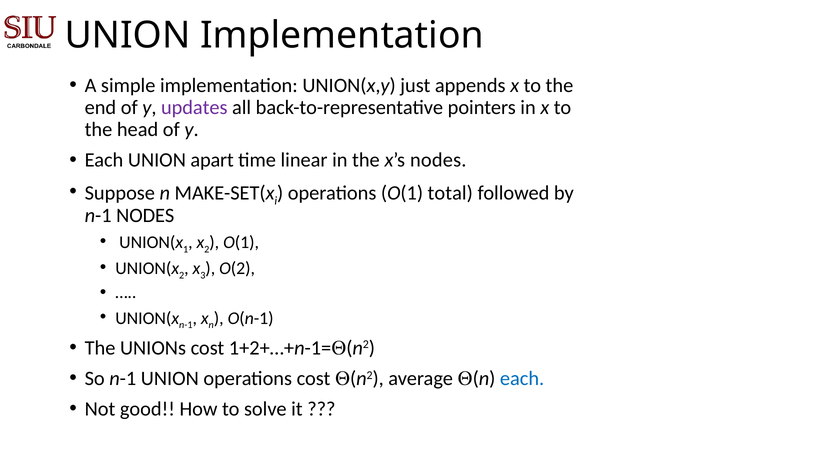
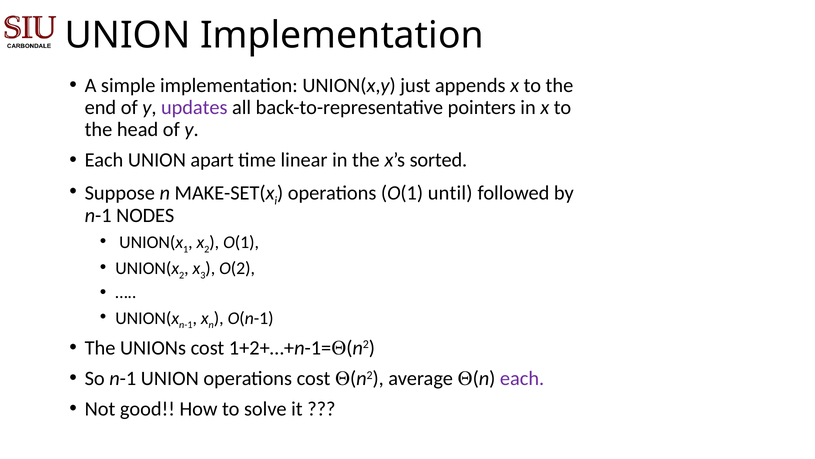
x’s nodes: nodes -> sorted
total: total -> until
each at (522, 378) colour: blue -> purple
